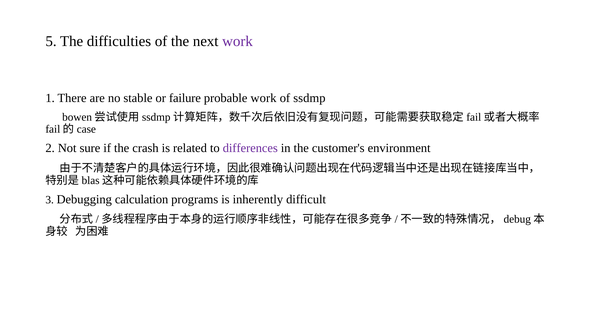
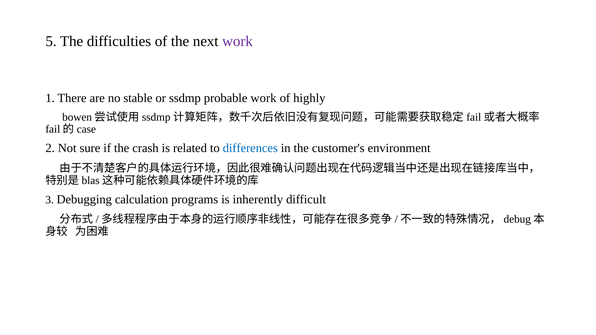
failure: failure -> ssdmp
ssdmp: ssdmp -> highly
differences colour: purple -> blue
